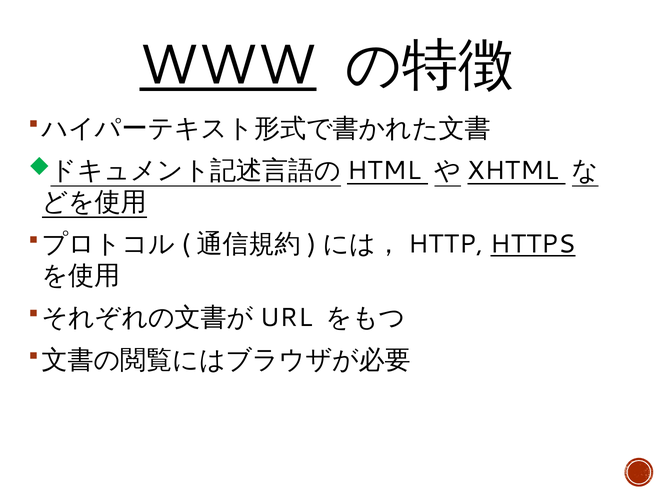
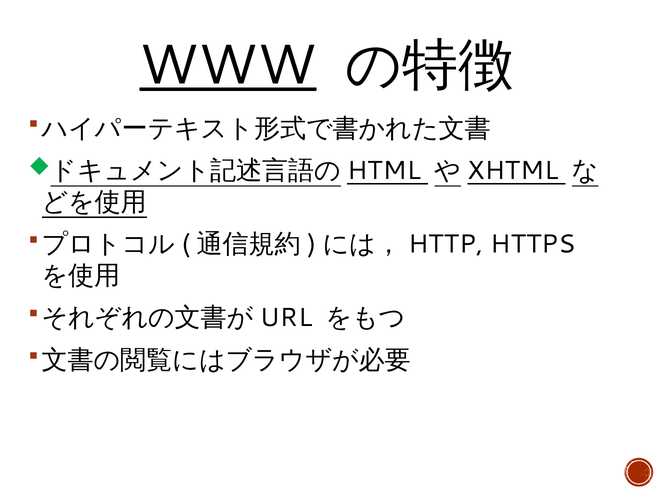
HTTPS underline: present -> none
